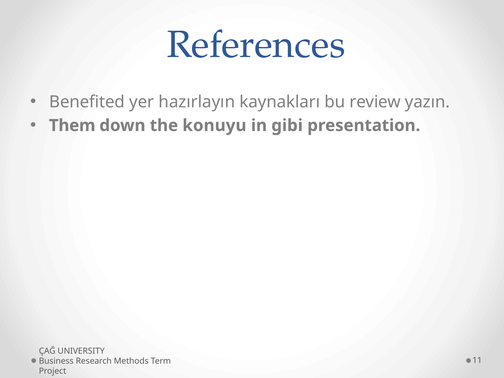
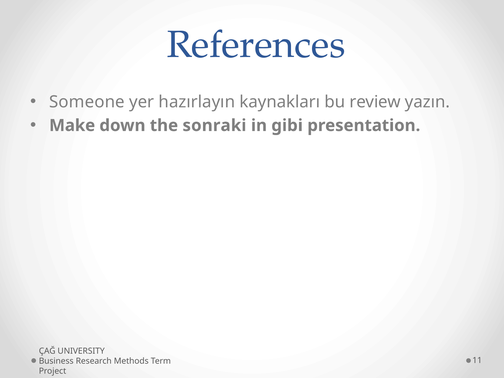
Benefited: Benefited -> Someone
Them: Them -> Make
konuyu: konuyu -> sonraki
